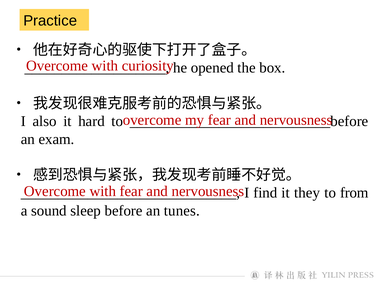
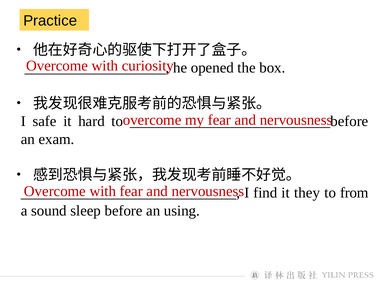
also: also -> safe
tunes: tunes -> using
